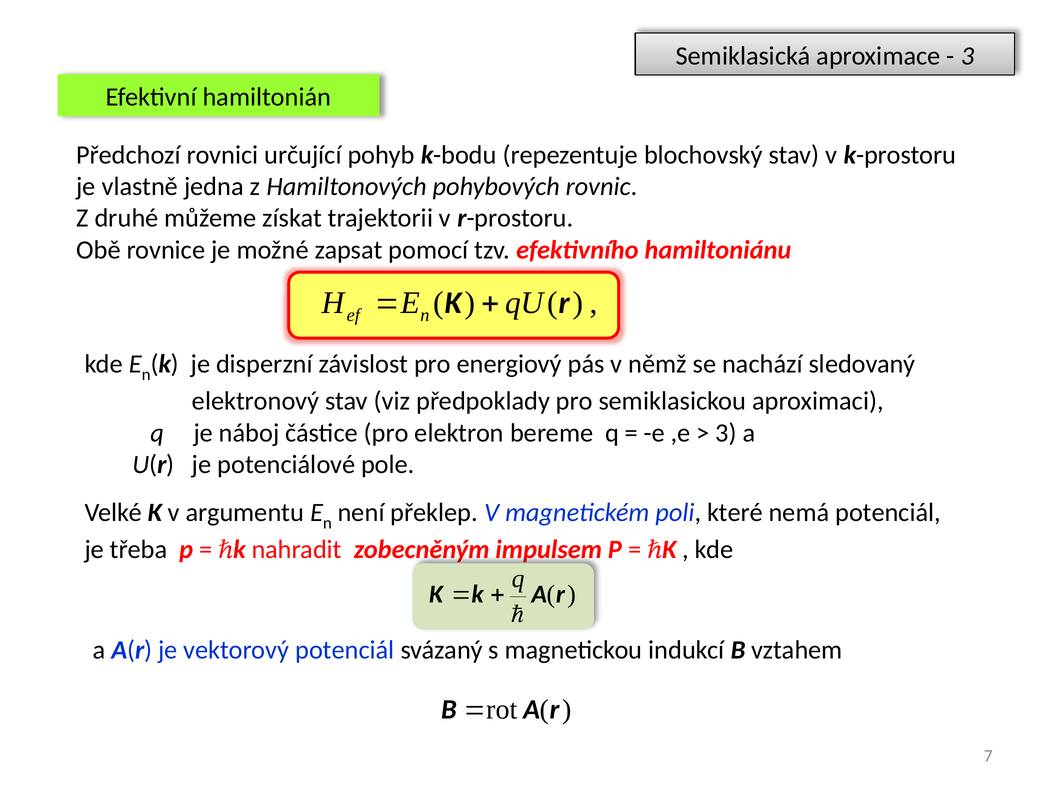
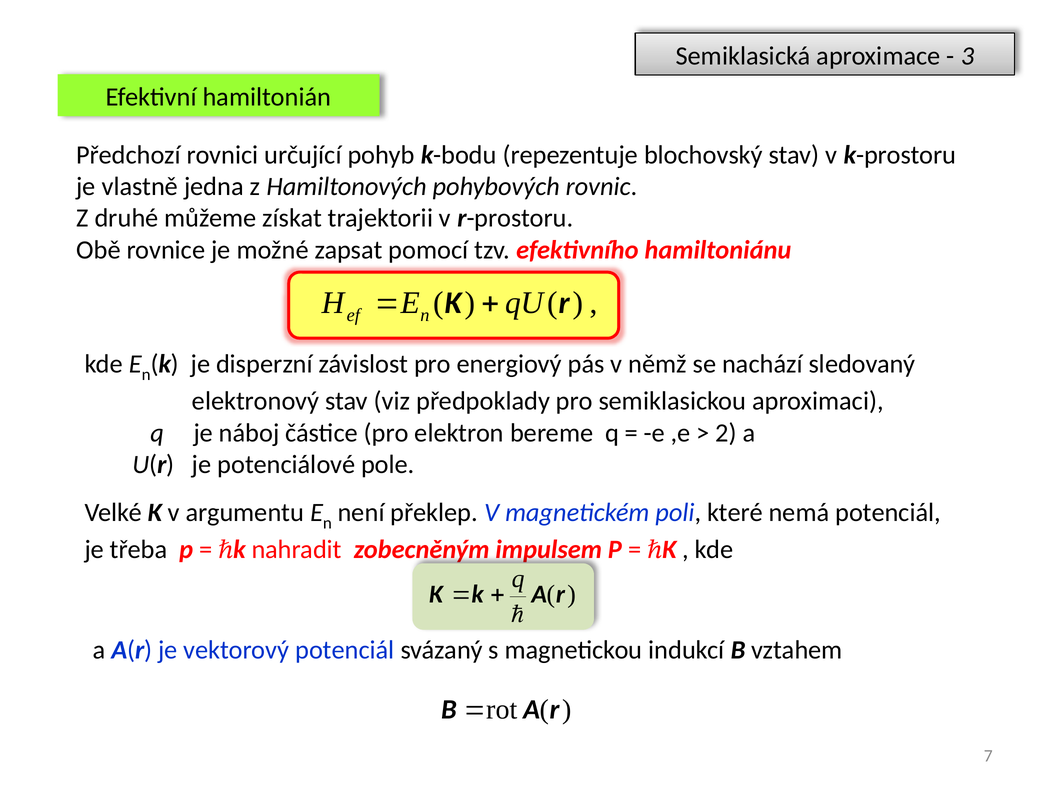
3 at (726, 433): 3 -> 2
